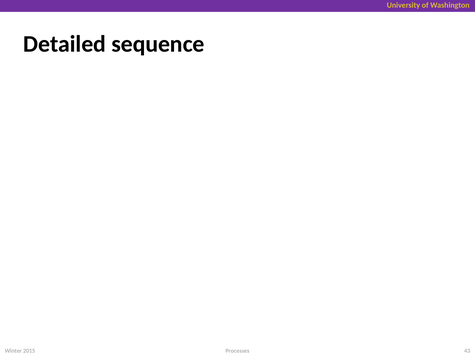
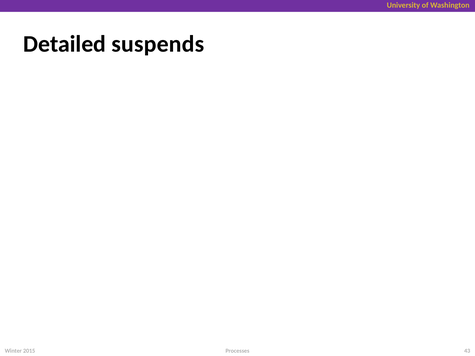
sequence: sequence -> suspends
